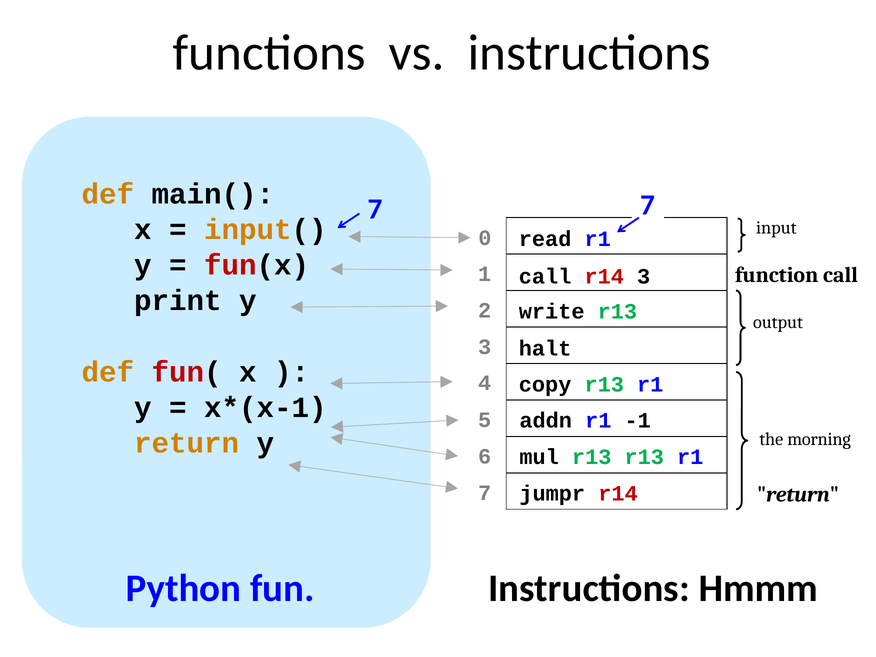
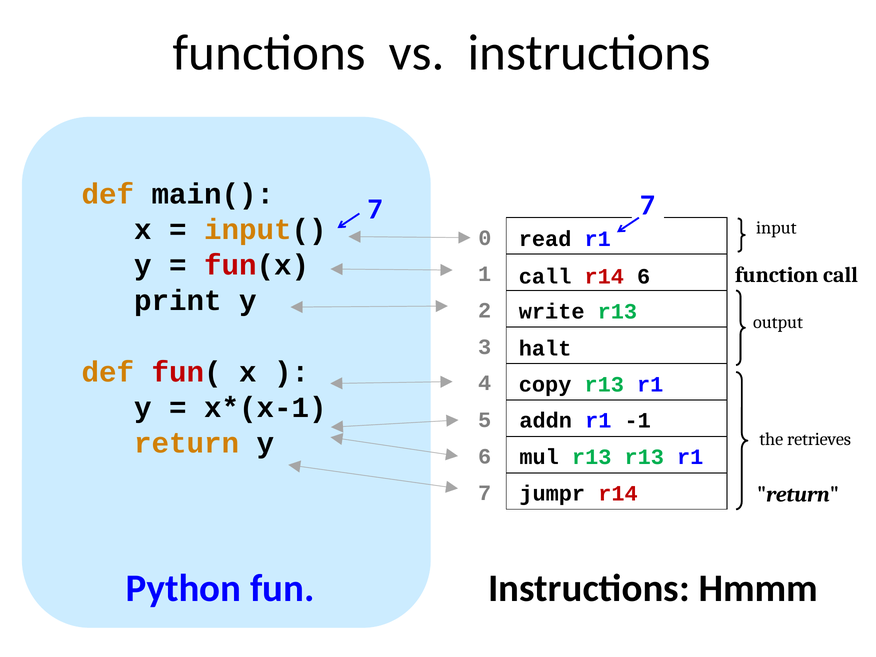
r14 3: 3 -> 6
morning: morning -> retrieves
